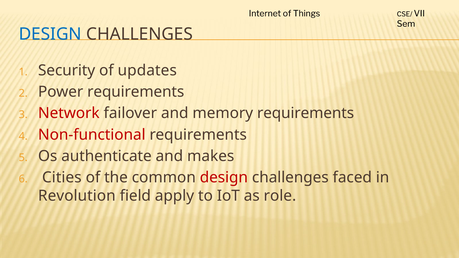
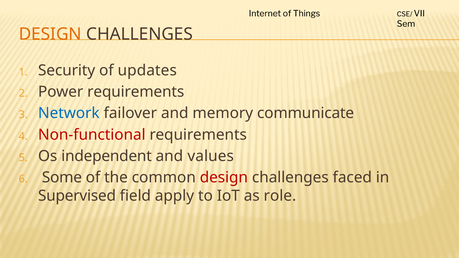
DESIGN at (50, 34) colour: blue -> orange
Network colour: red -> blue
memory requirements: requirements -> communicate
authenticate: authenticate -> independent
makes: makes -> values
Cities: Cities -> Some
Revolution: Revolution -> Supervised
